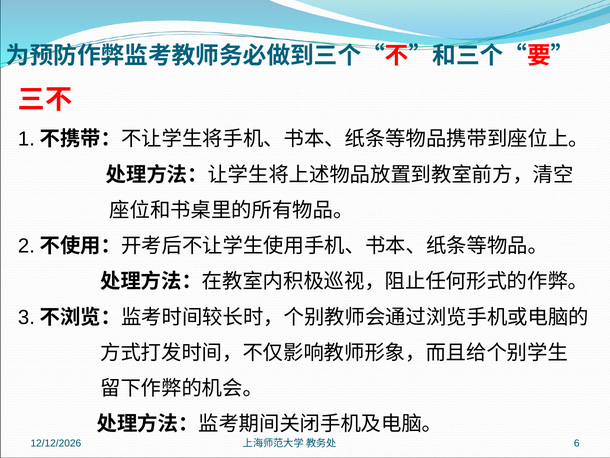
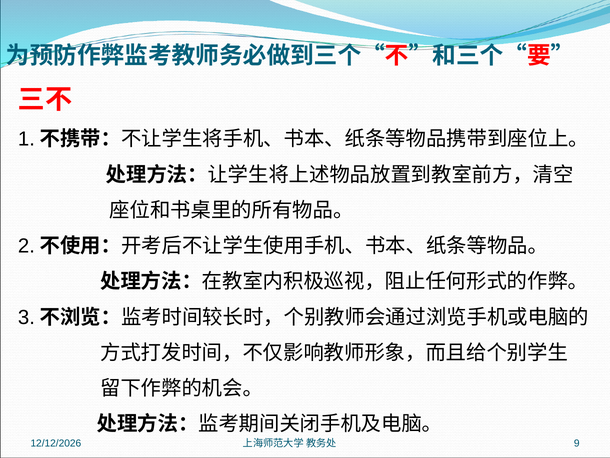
6: 6 -> 9
